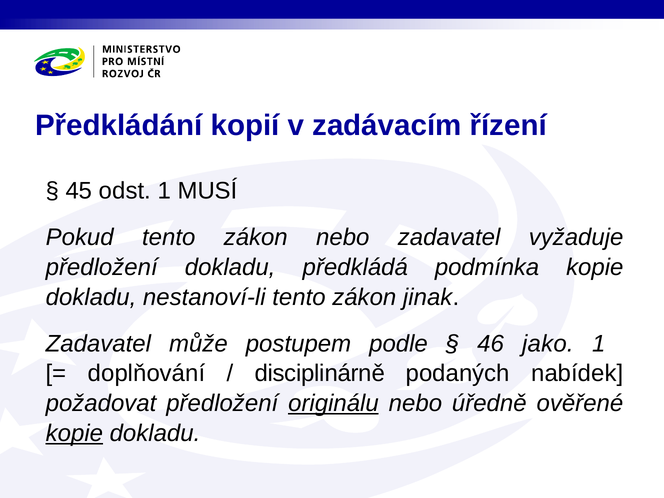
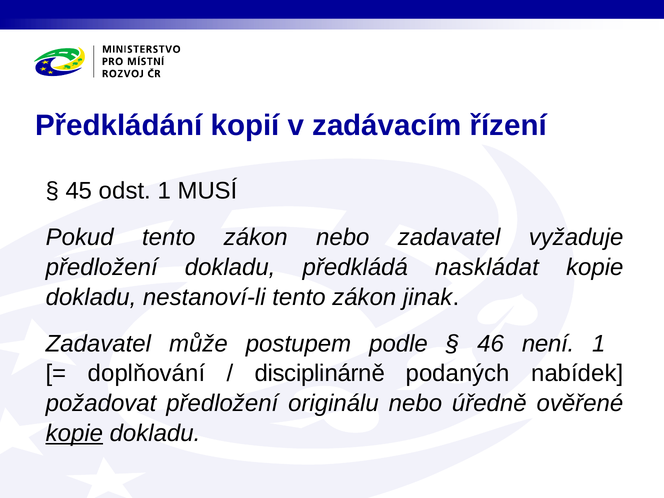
podmínka: podmínka -> naskládat
jako: jako -> není
originálu underline: present -> none
